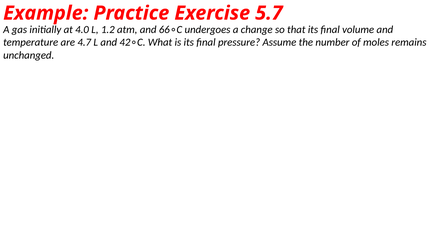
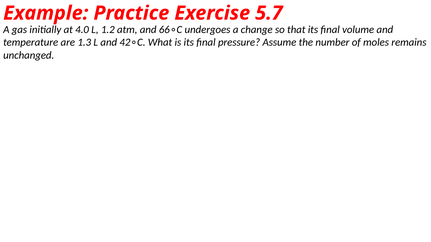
4.7: 4.7 -> 1.3
